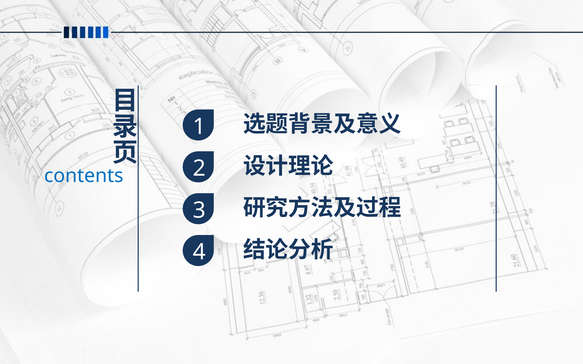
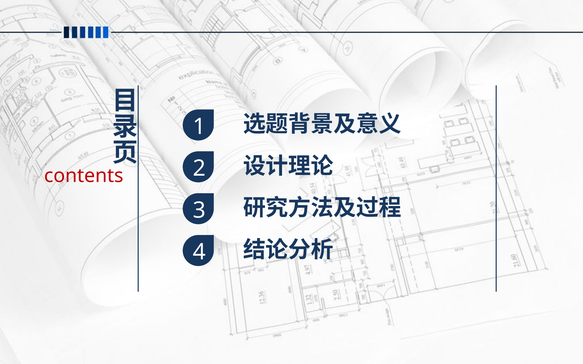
contents colour: blue -> red
